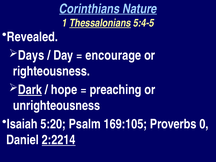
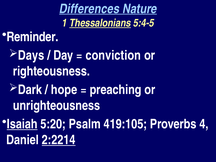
Corinthians: Corinthians -> Differences
Revealed: Revealed -> Reminder
encourage: encourage -> conviction
Dark underline: present -> none
Isaiah underline: none -> present
169:105: 169:105 -> 419:105
0: 0 -> 4
